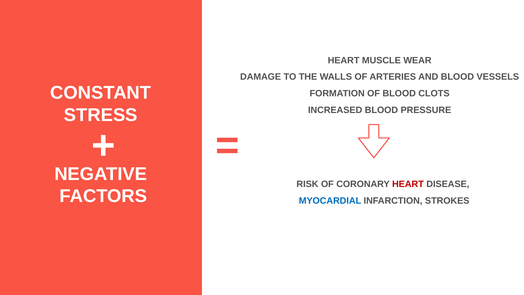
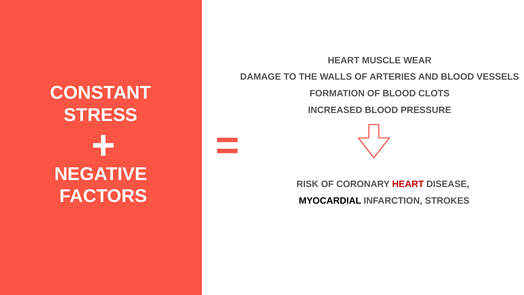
MYOCARDIAL colour: blue -> black
